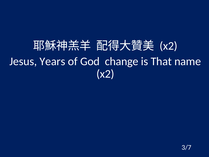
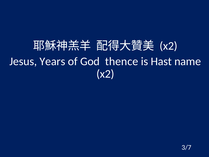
change: change -> thence
That: That -> Hast
